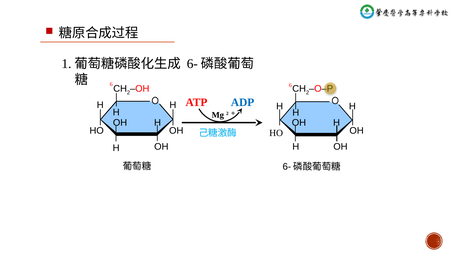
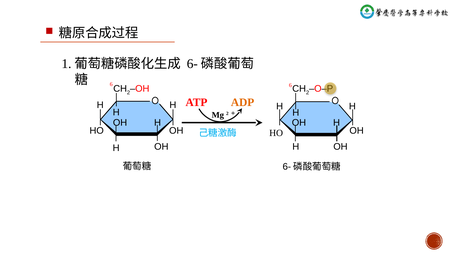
ADP colour: blue -> orange
